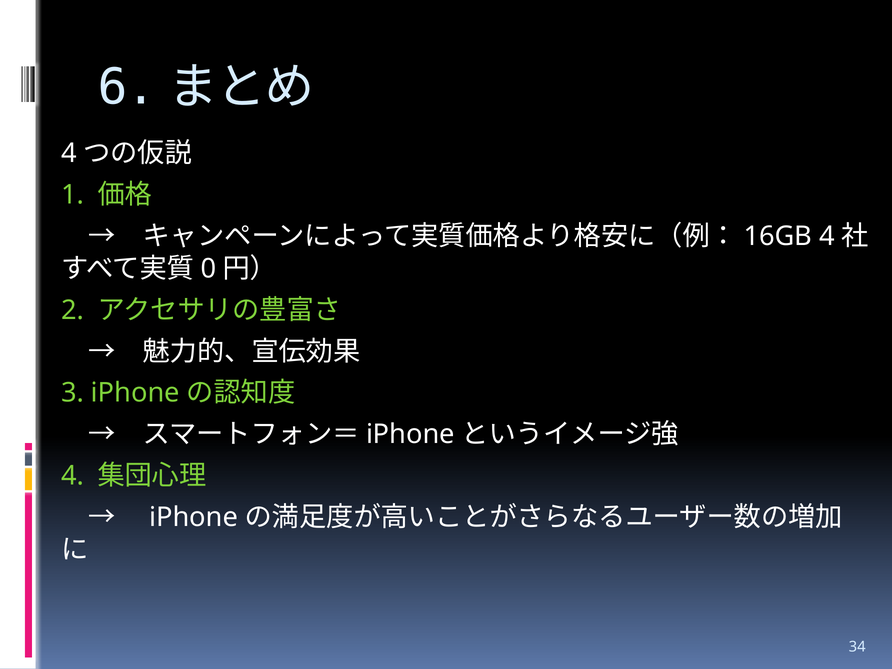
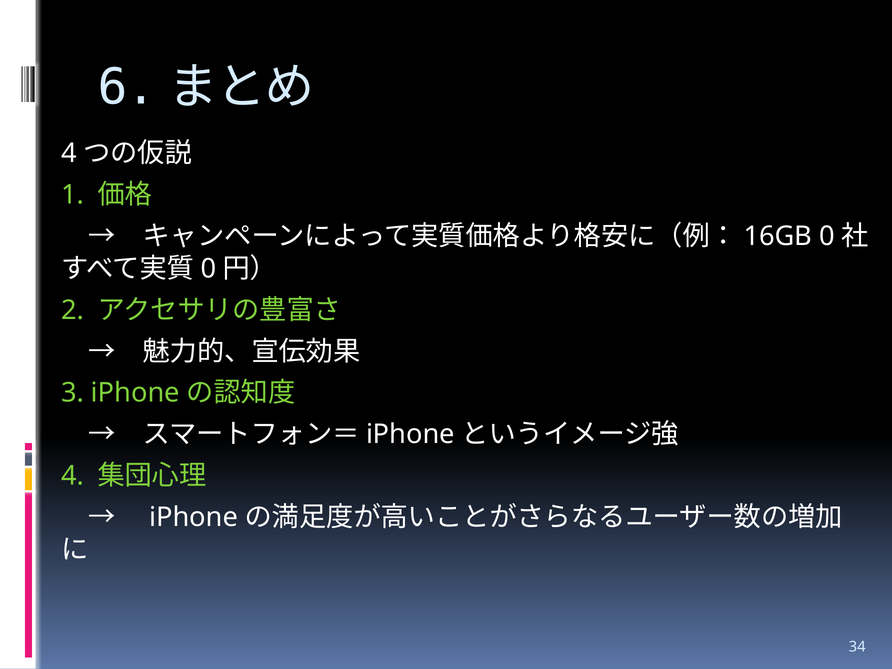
4 at (827, 236): 4 -> 0
